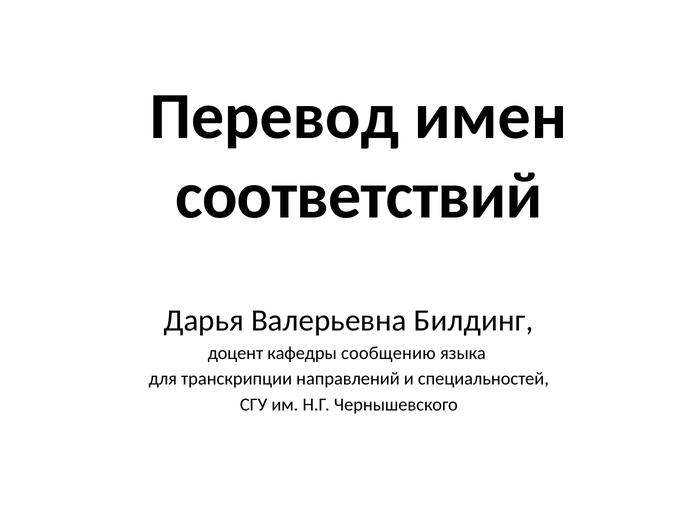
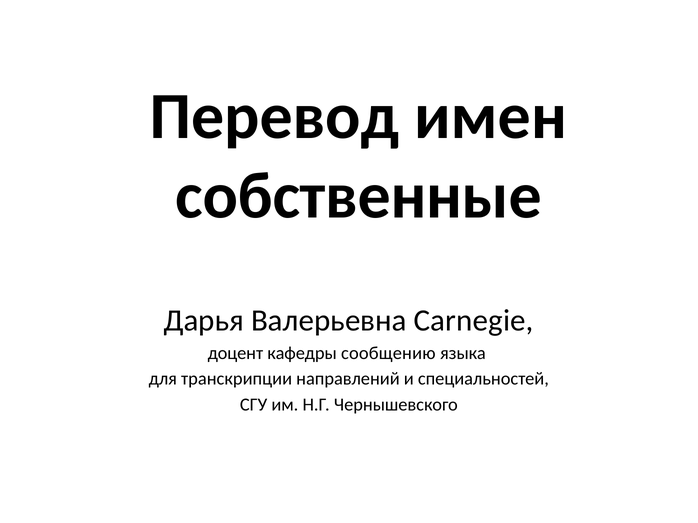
соответствий: соответствий -> собственные
Билдинг: Билдинг -> Carnegie
